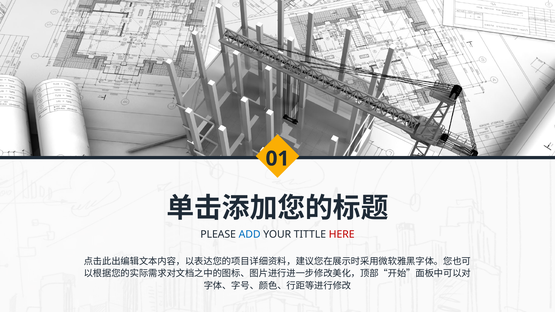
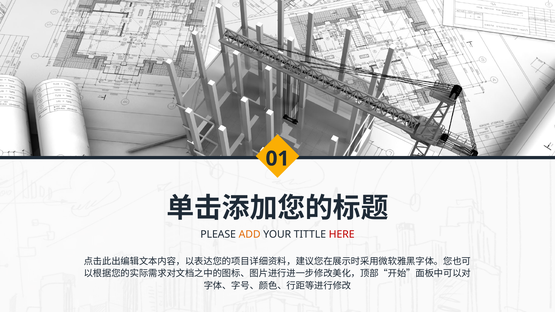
ADD colour: blue -> orange
